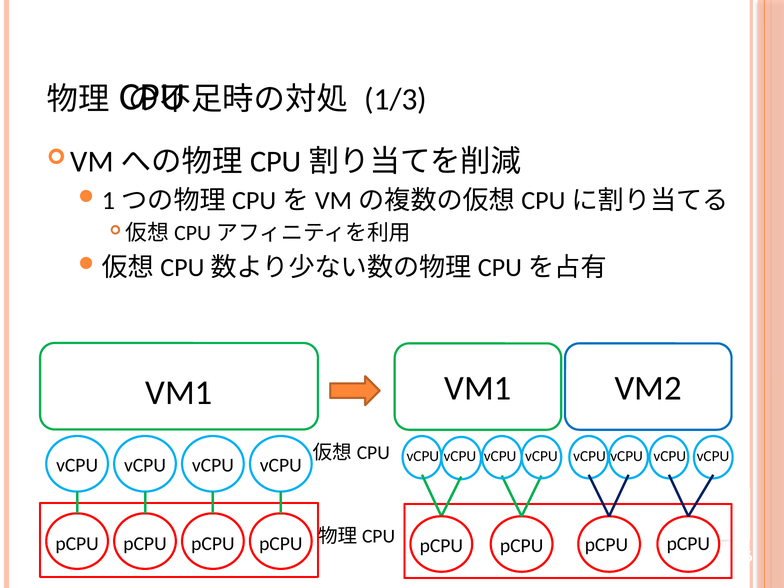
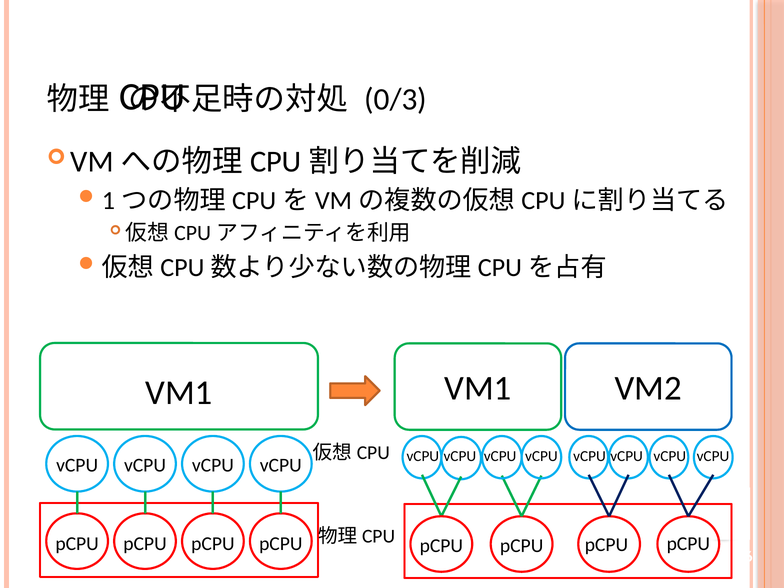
1/3: 1/3 -> 0/3
